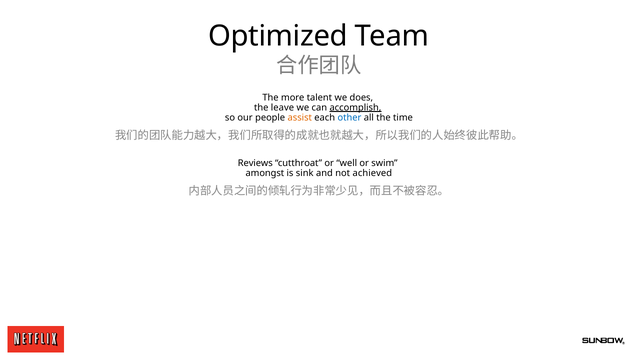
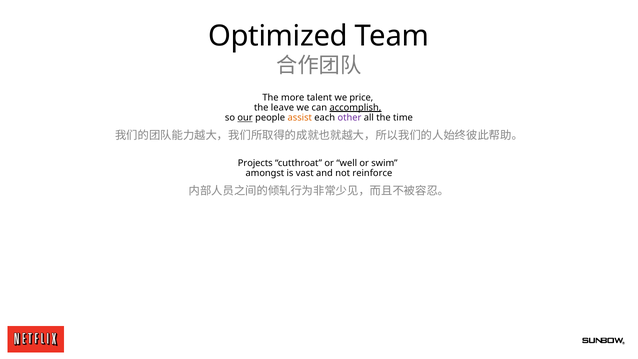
does: does -> price
our underline: none -> present
other colour: blue -> purple
Reviews: Reviews -> Projects
sink: sink -> vast
achieved: achieved -> reinforce
